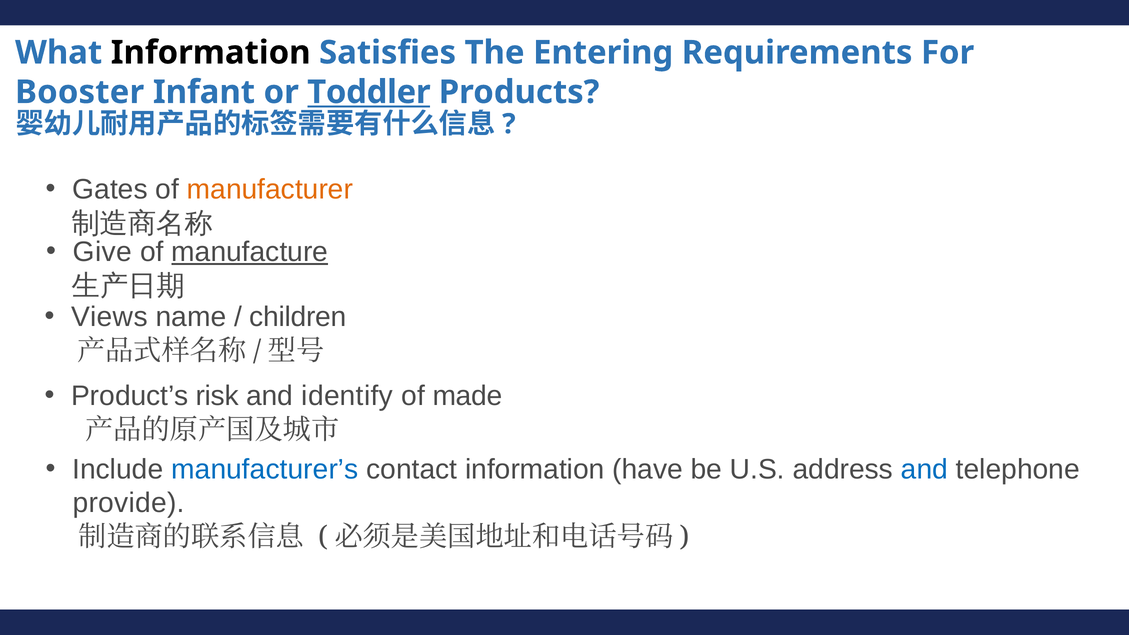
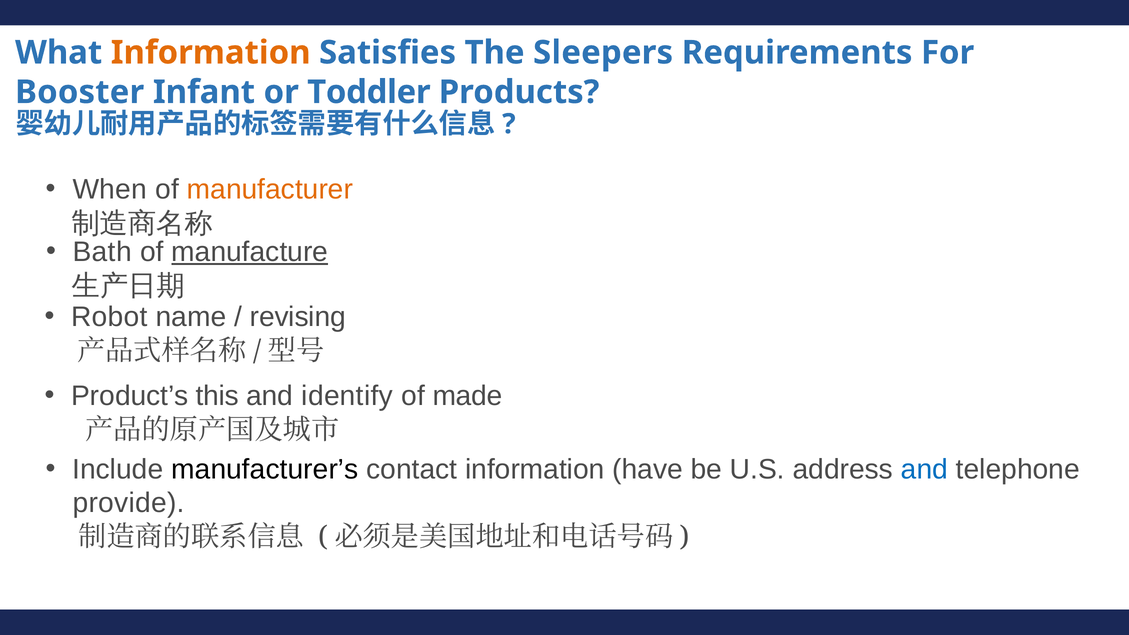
Information at (211, 53) colour: black -> orange
Entering: Entering -> Sleepers
Toddler underline: present -> none
Gates: Gates -> When
Give: Give -> Bath
Views: Views -> Robot
children: children -> revising
risk: risk -> this
manufacturer’s colour: blue -> black
